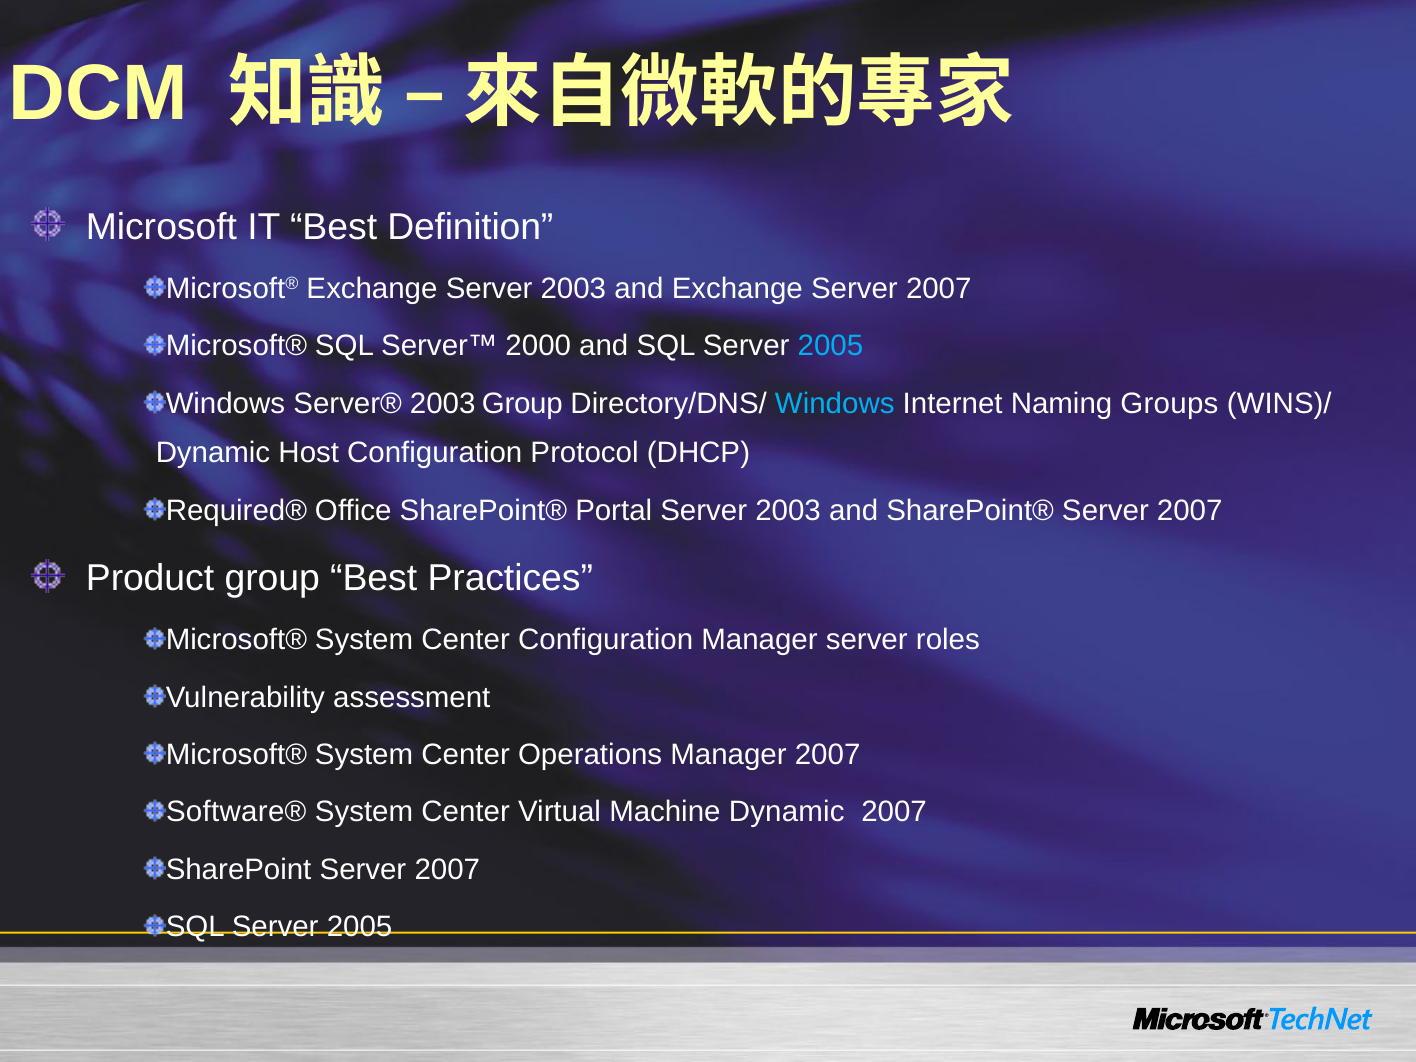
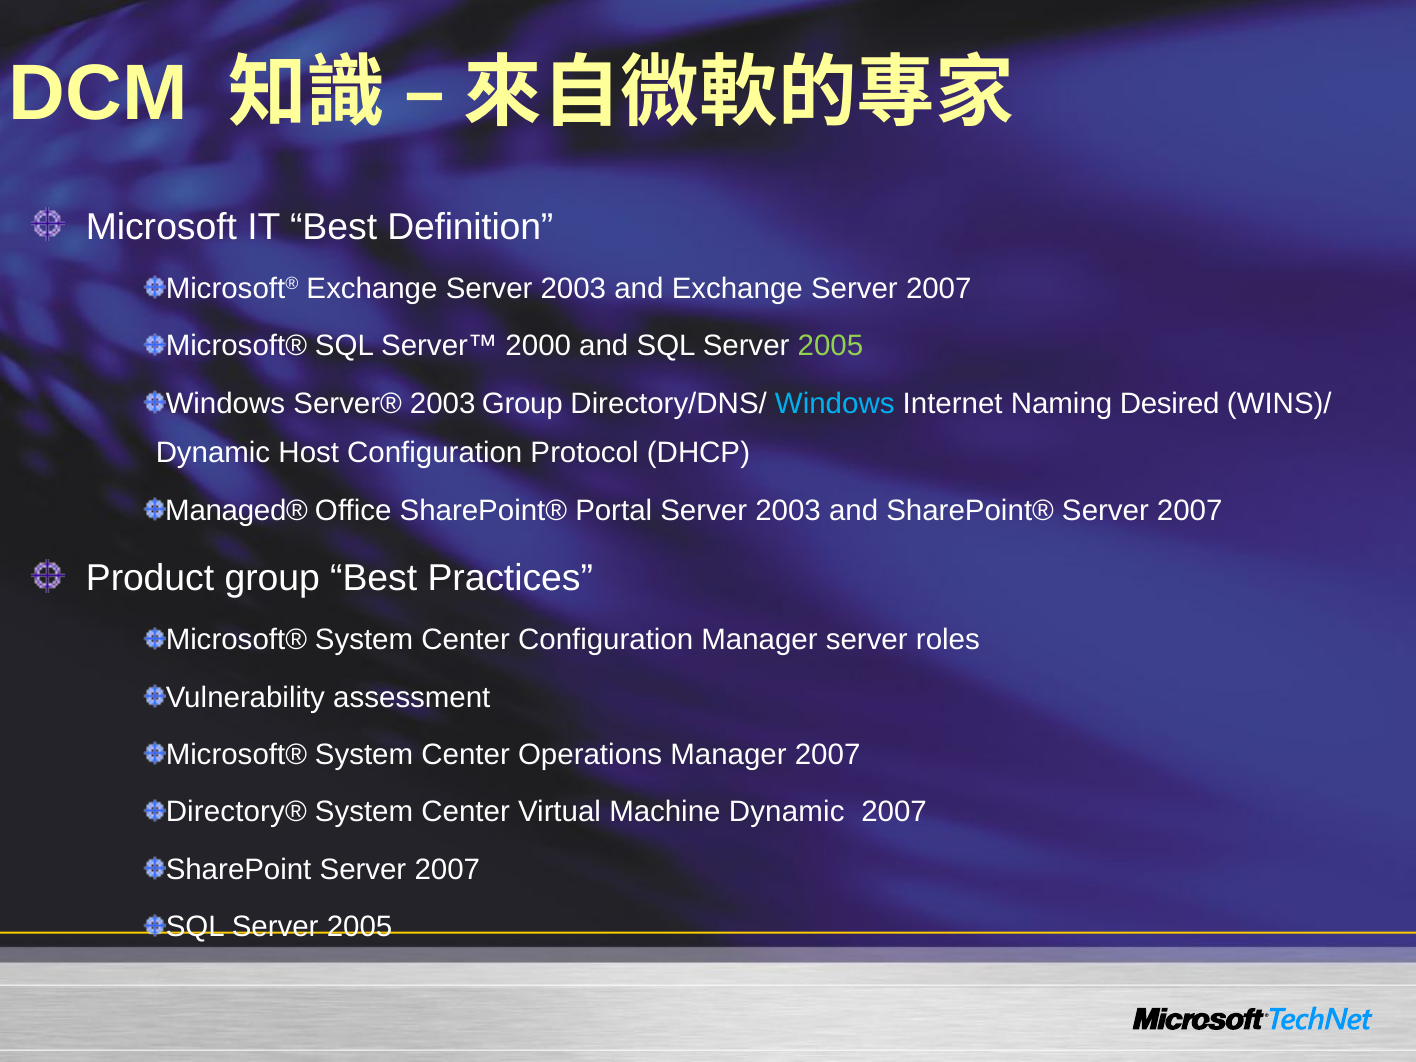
2005 at (830, 346) colour: light blue -> light green
Groups: Groups -> Desired
Required®: Required® -> Managed®
Software®: Software® -> Directory®
